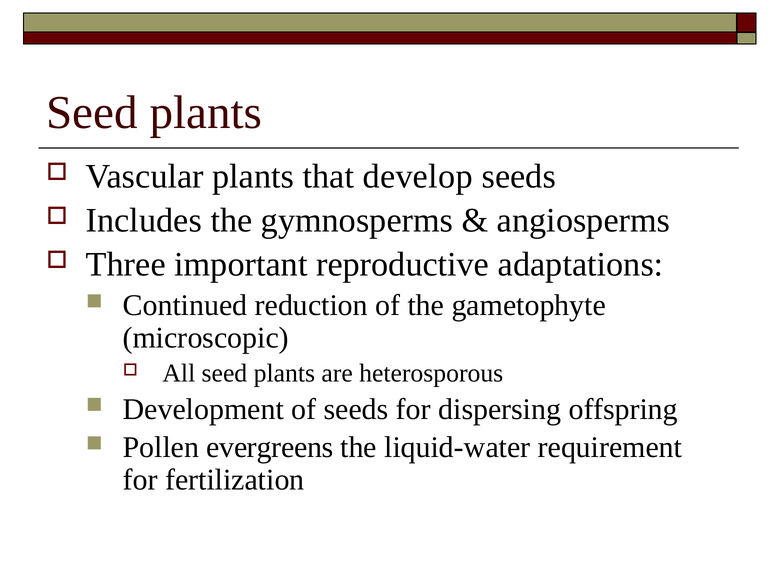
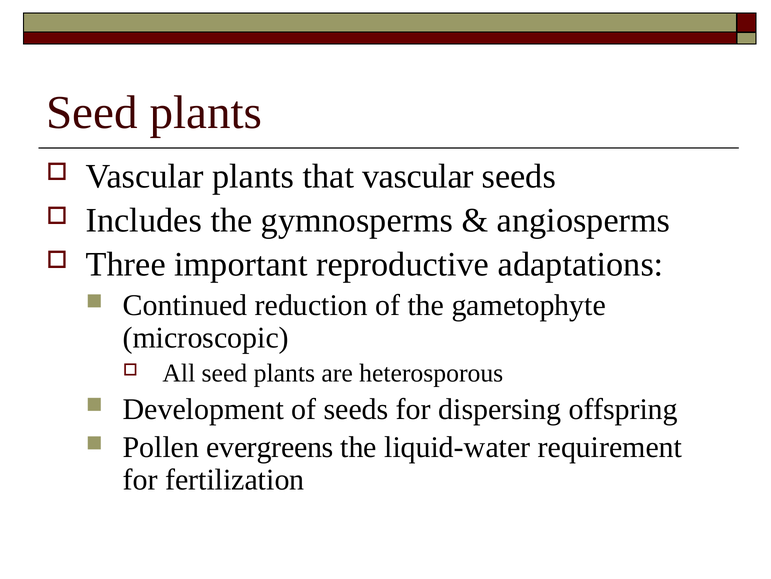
that develop: develop -> vascular
